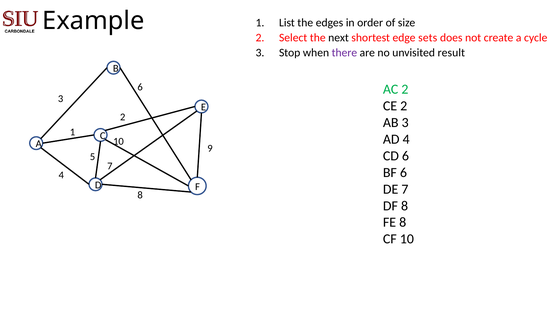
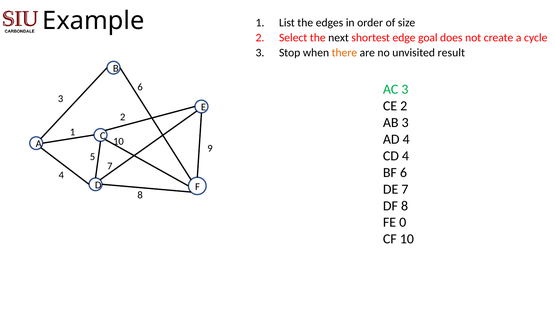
sets: sets -> goal
there colour: purple -> orange
AC 2: 2 -> 3
CD 6: 6 -> 4
FE 8: 8 -> 0
